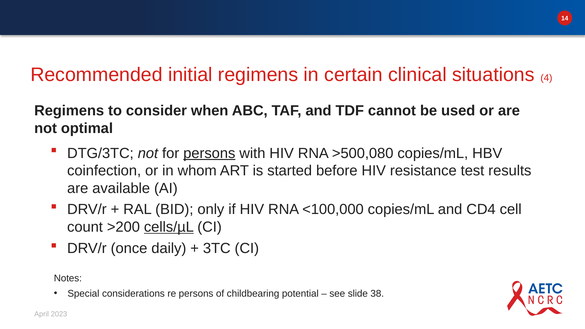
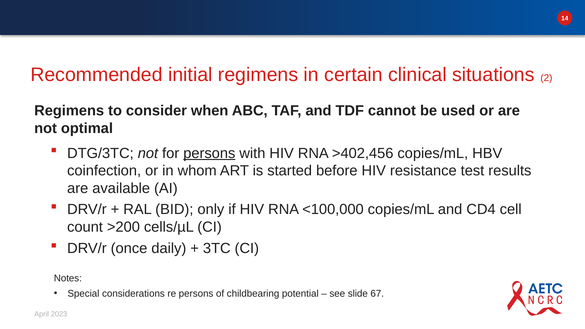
4: 4 -> 2
>500,080: >500,080 -> >402,456
cells/µL underline: present -> none
38: 38 -> 67
